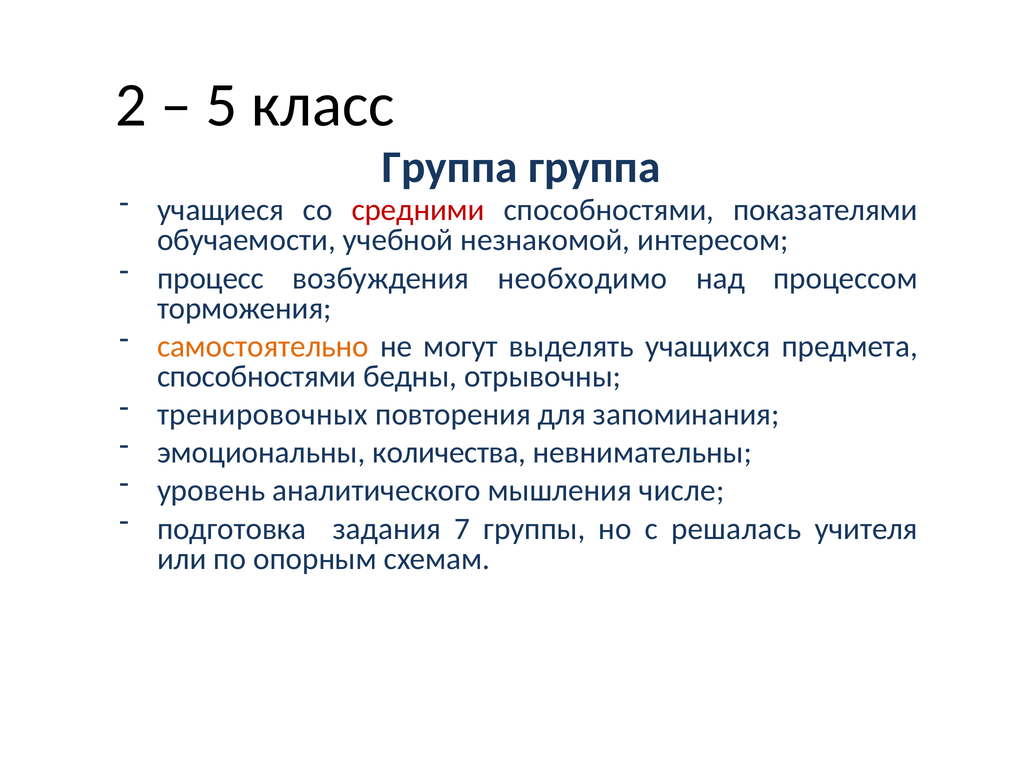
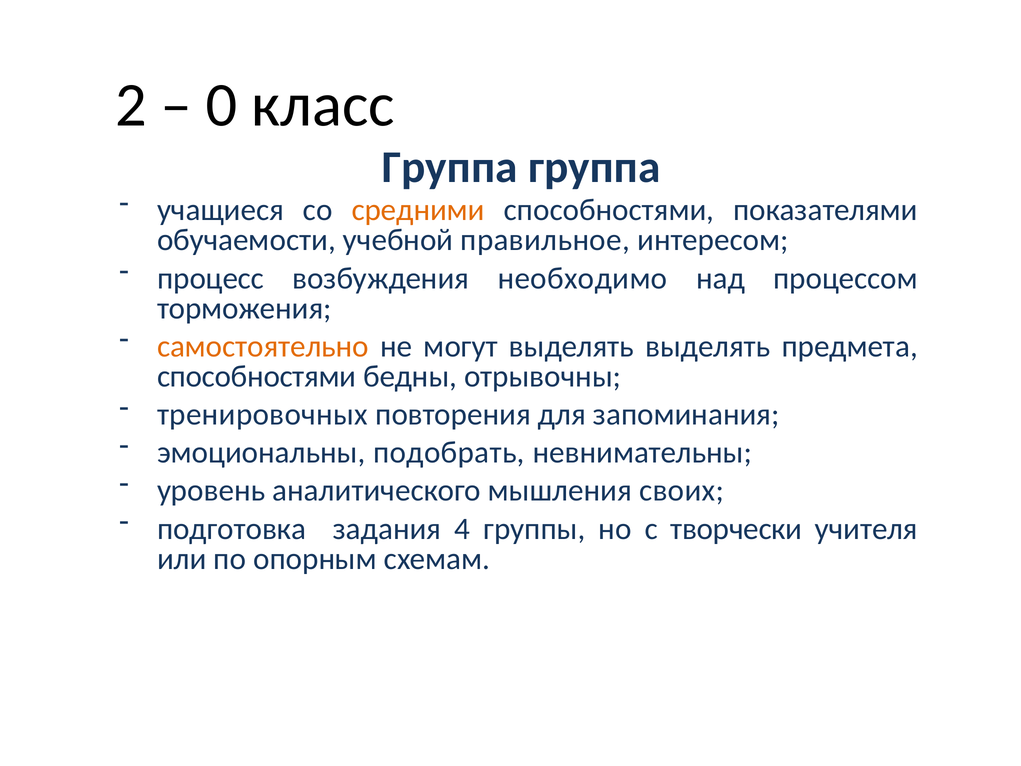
5: 5 -> 0
средними colour: red -> orange
незнакомой: незнакомой -> правильное
выделять учащихся: учащихся -> выделять
количества: количества -> подобрать
числе: числе -> своих
7: 7 -> 4
решалась: решалась -> творчески
